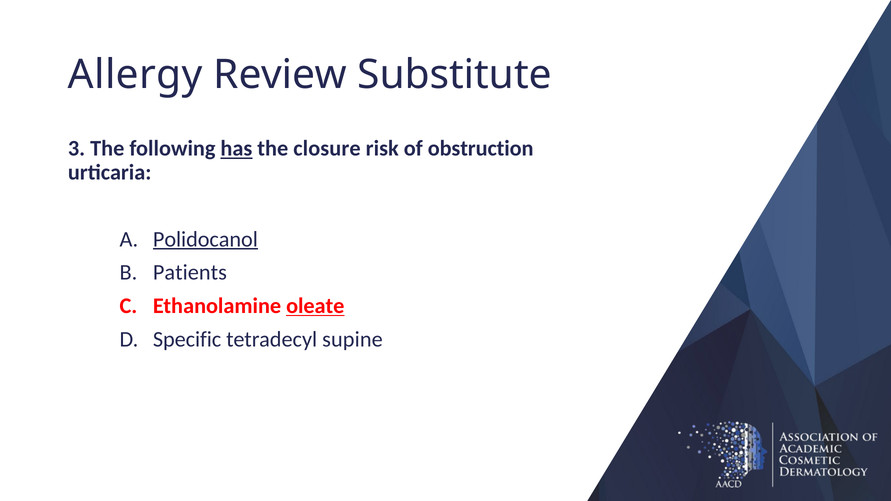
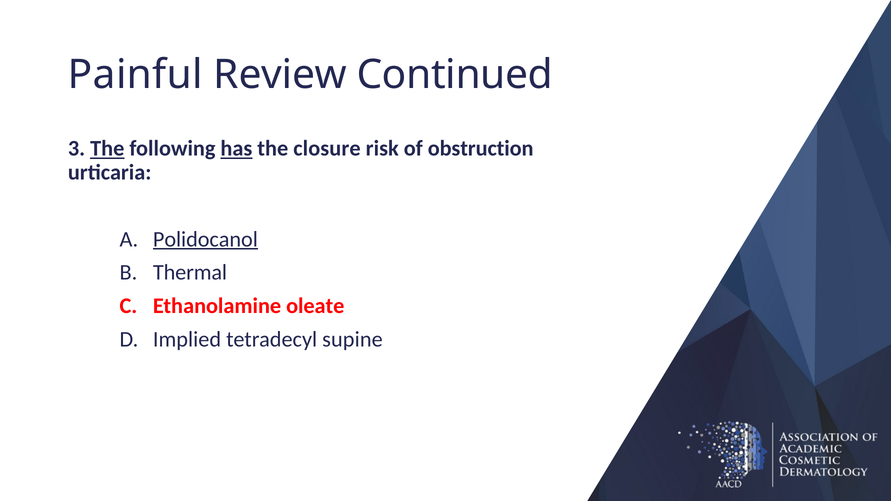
Allergy: Allergy -> Painful
Substitute: Substitute -> Continued
The at (107, 149) underline: none -> present
Patients: Patients -> Thermal
oleate underline: present -> none
Specific: Specific -> Implied
